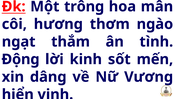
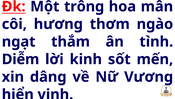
Động: Động -> Diễm
